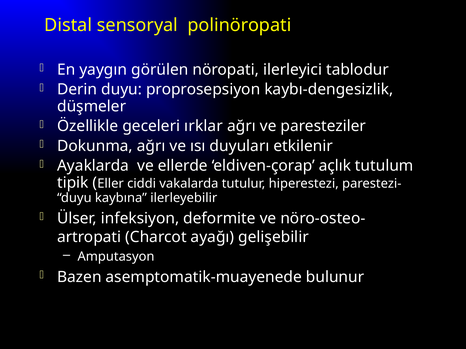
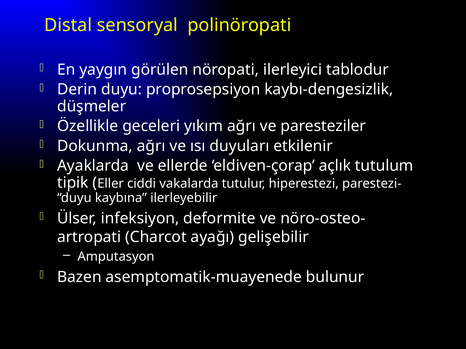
ırklar: ırklar -> yıkım
